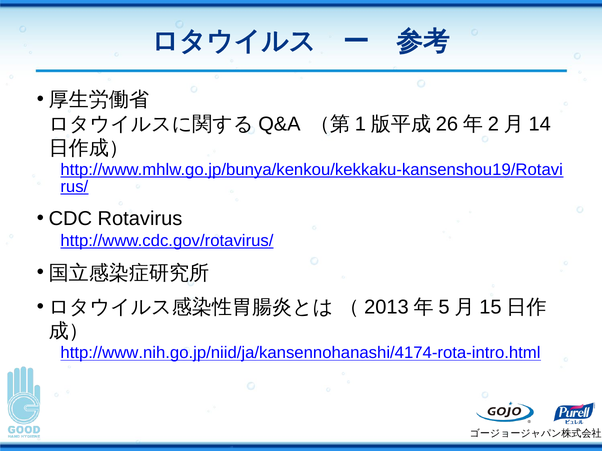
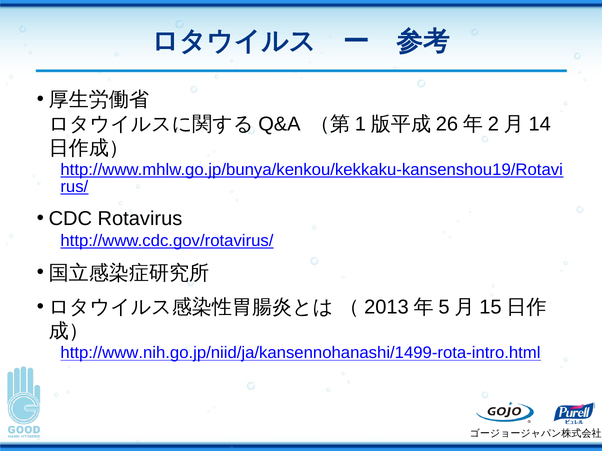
http://www.nih.go.jp/niid/ja/kansennohanashi/4174-rota-intro.html: http://www.nih.go.jp/niid/ja/kansennohanashi/4174-rota-intro.html -> http://www.nih.go.jp/niid/ja/kansennohanashi/1499-rota-intro.html
